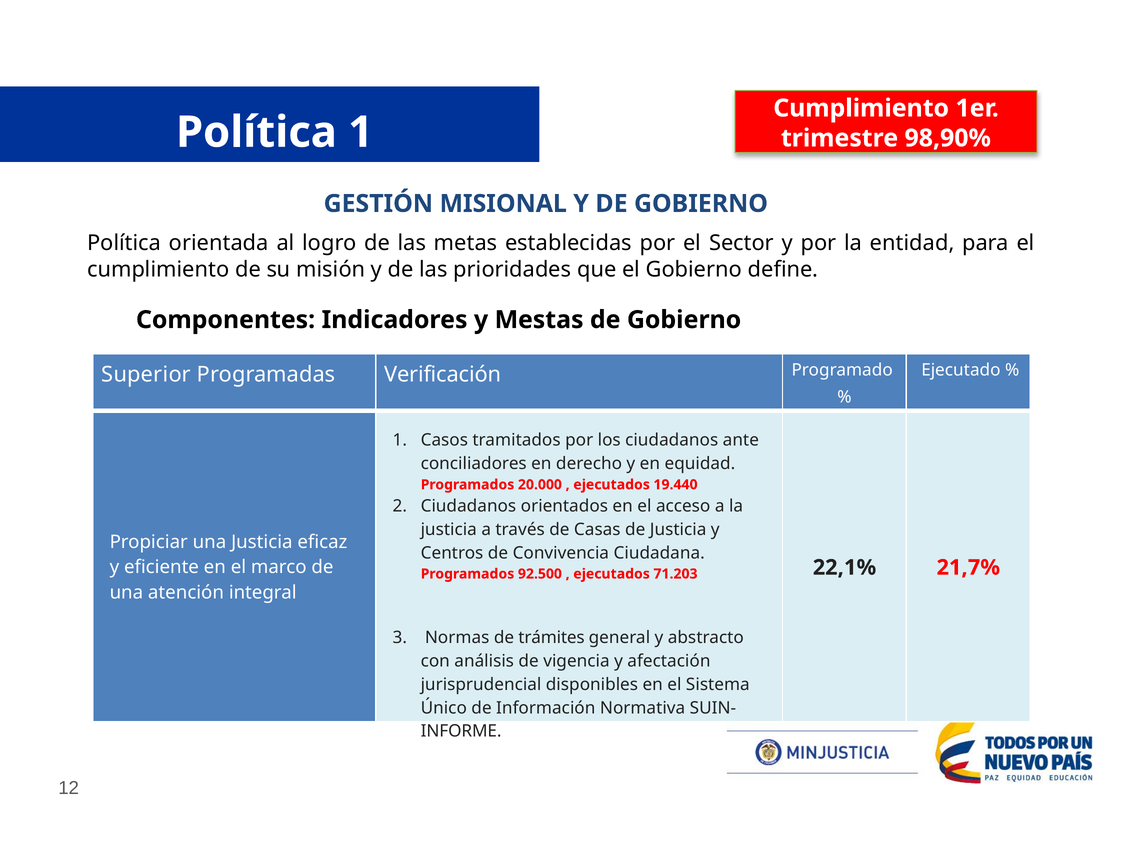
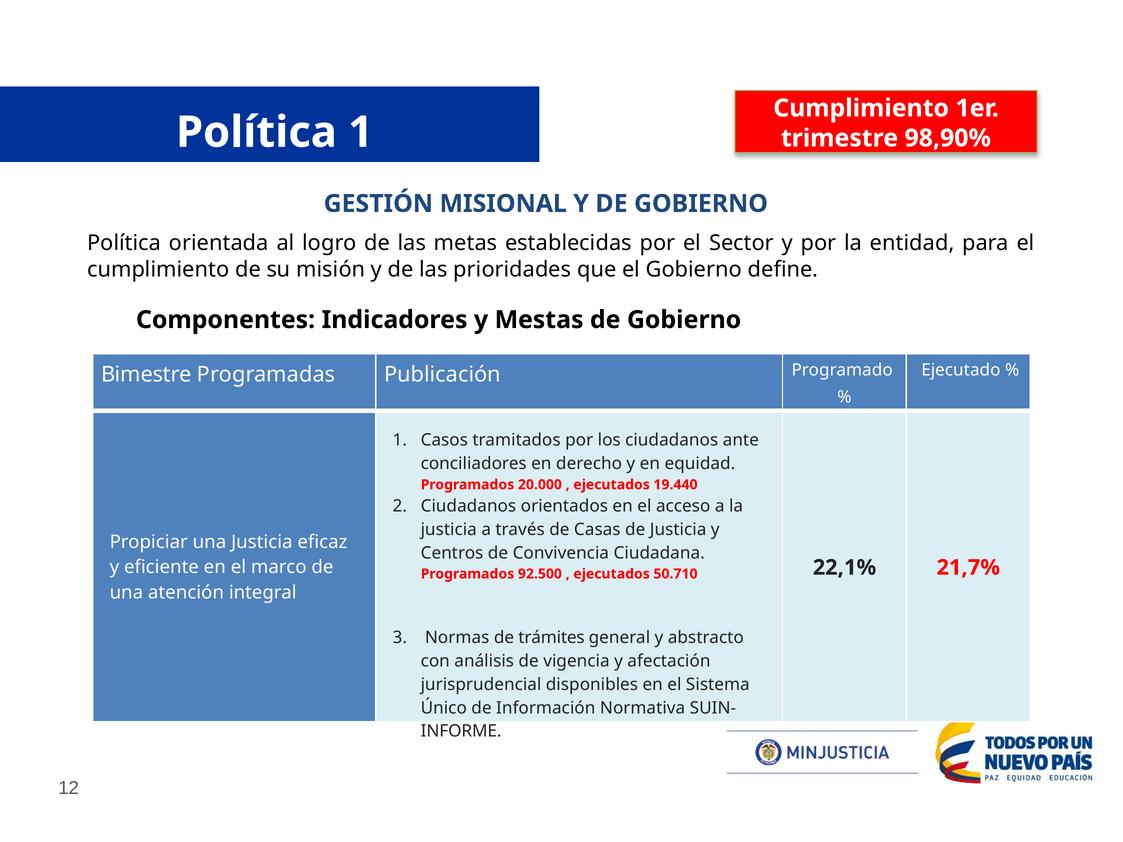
Superior: Superior -> Bimestre
Verificación: Verificación -> Publicación
71.203: 71.203 -> 50.710
